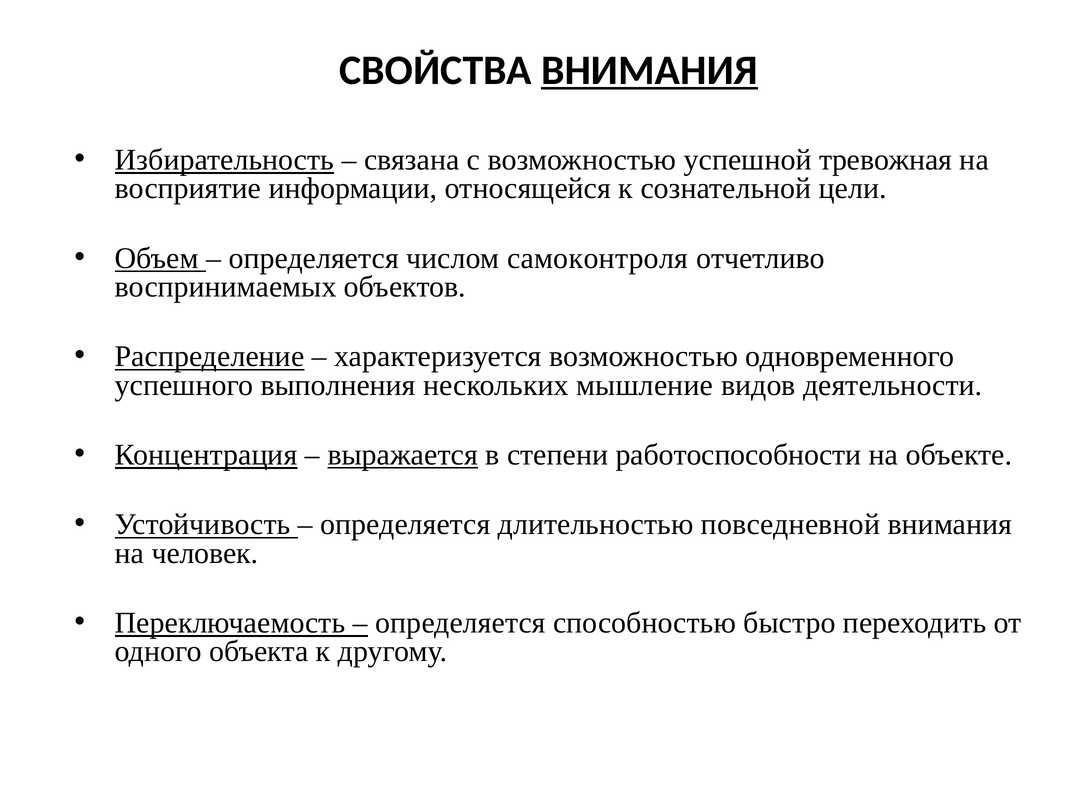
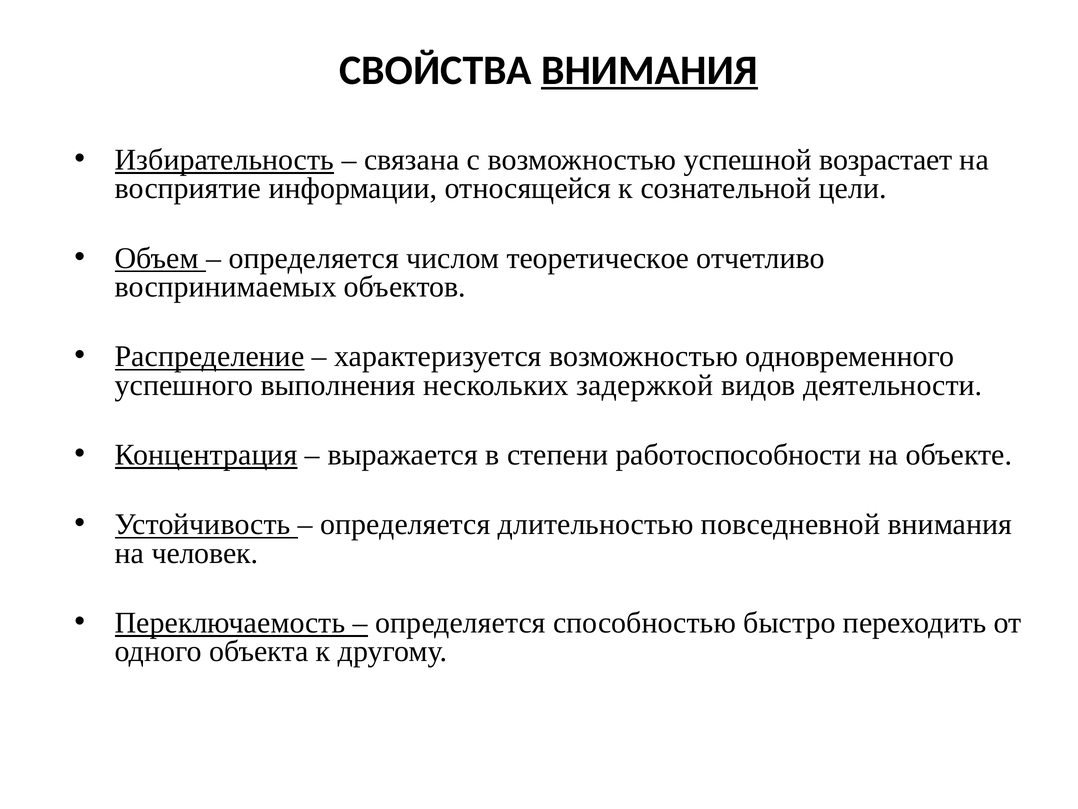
тревожная: тревожная -> возрастает
самоконтроля: самоконтроля -> теоретическое
мышление: мышление -> задержкой
выражается underline: present -> none
